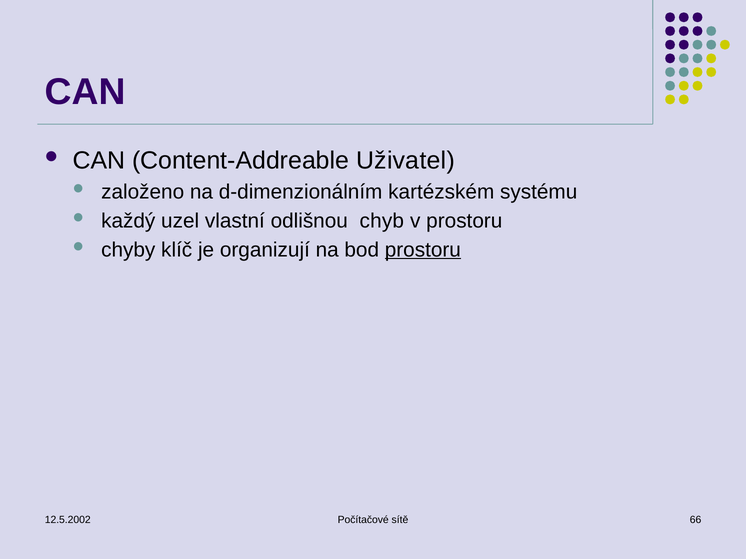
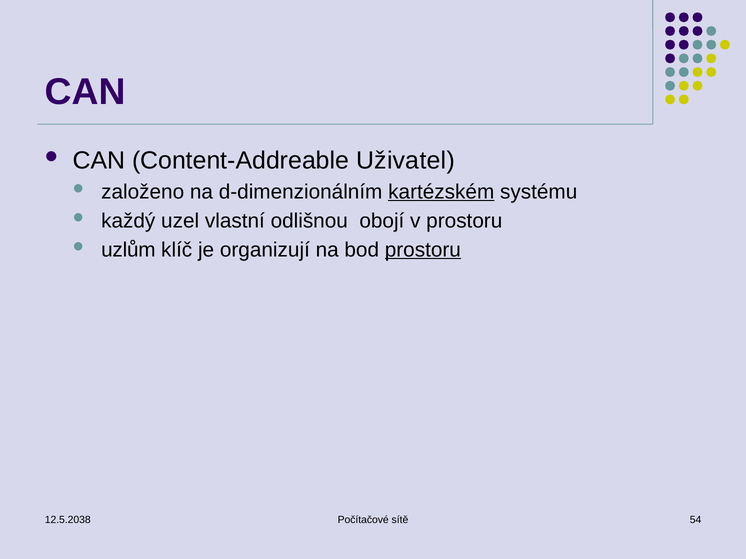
kartézském underline: none -> present
chyb: chyb -> obojí
chyby: chyby -> uzlům
12.5.2002: 12.5.2002 -> 12.5.2038
66: 66 -> 54
